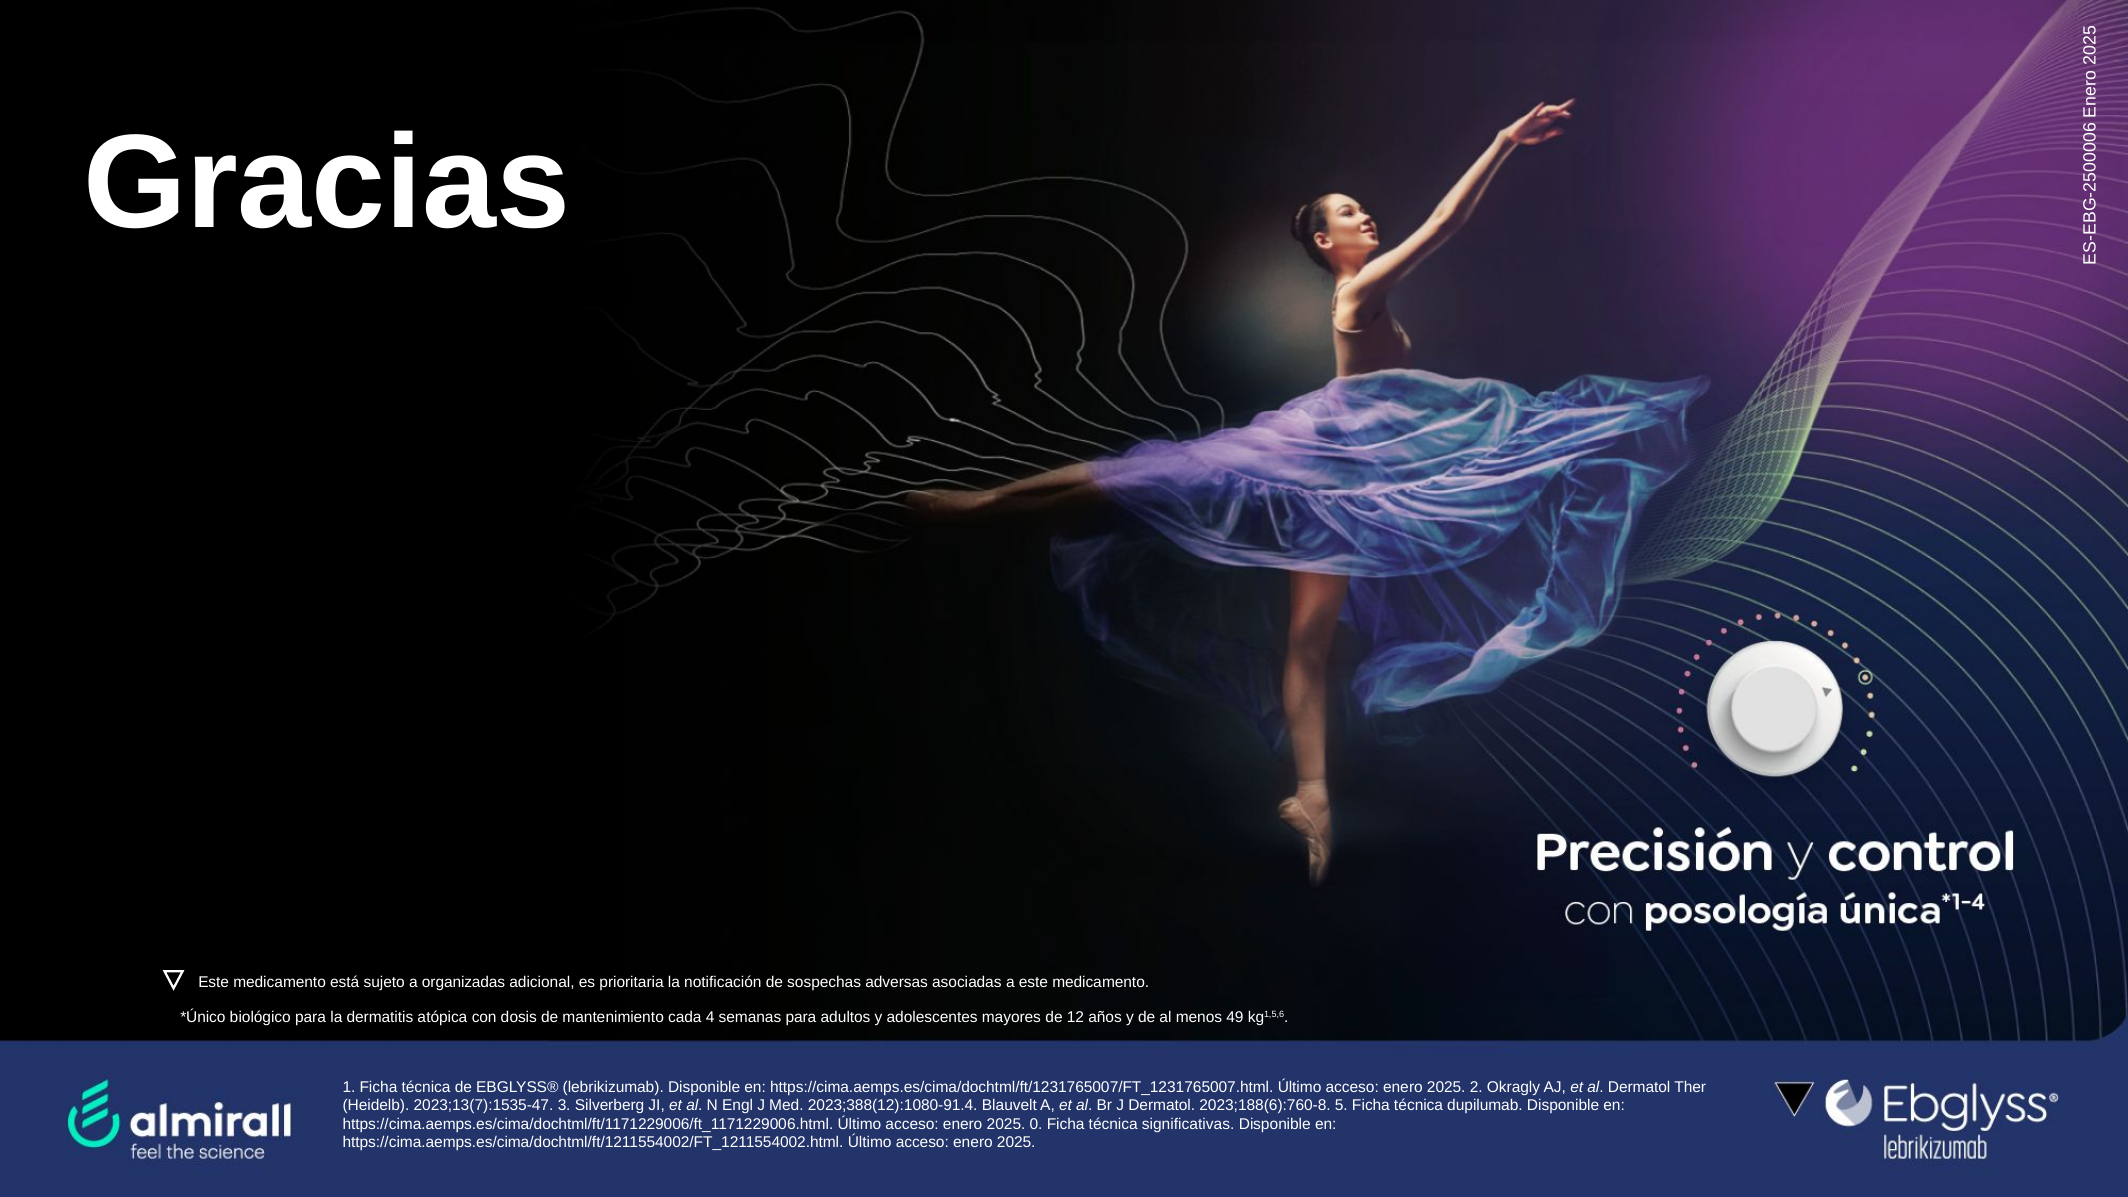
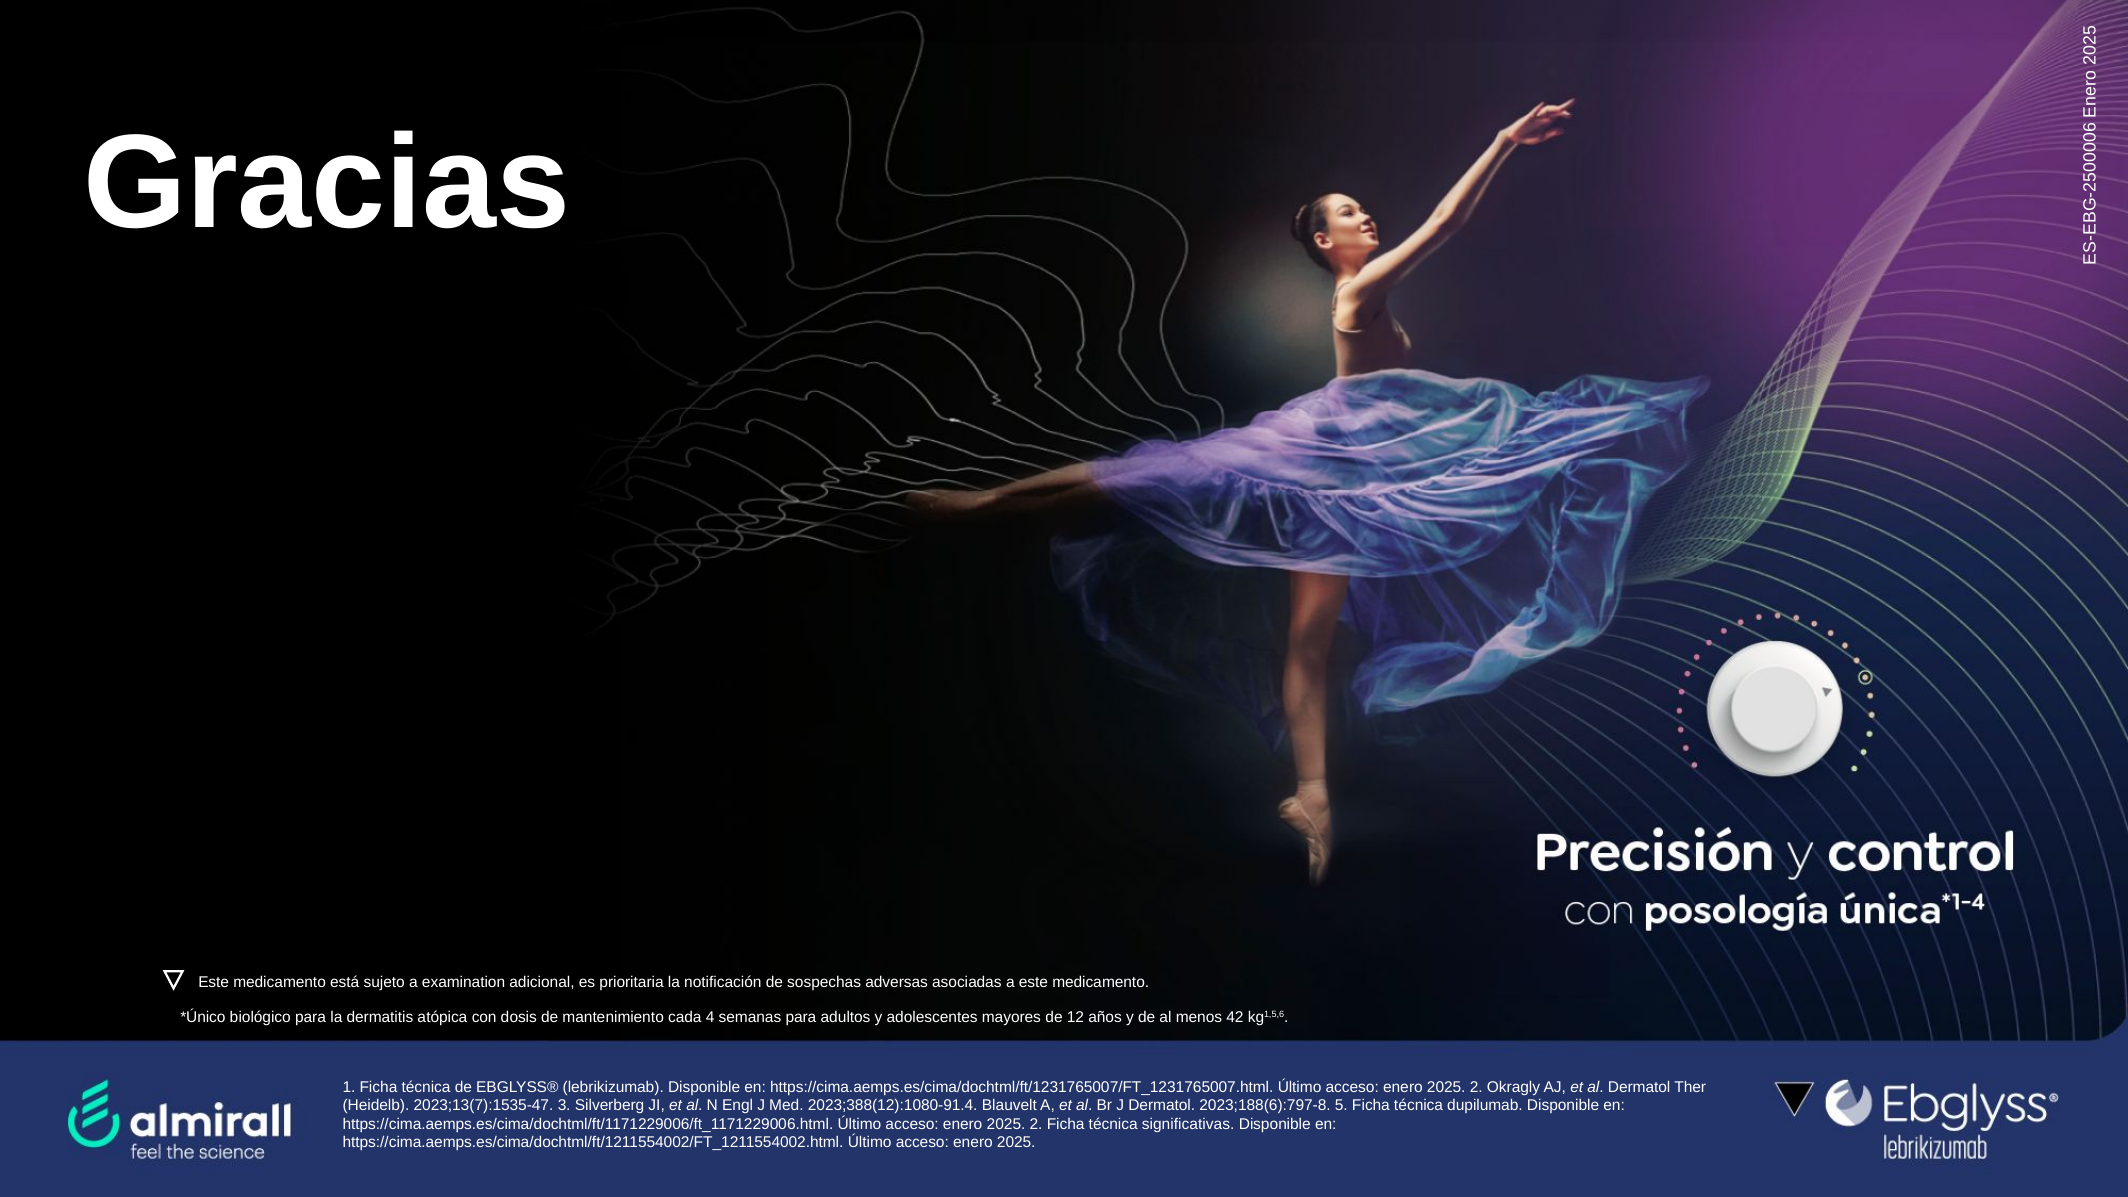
organizadas: organizadas -> examination
49: 49 -> 42
2023;188(6):760-8: 2023;188(6):760-8 -> 2023;188(6):797-8
0 at (1036, 1124): 0 -> 2
